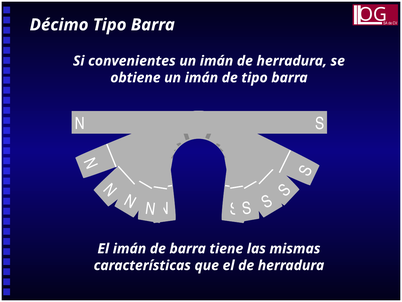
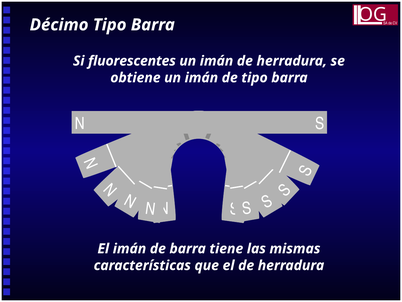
convenientes: convenientes -> fluorescentes
